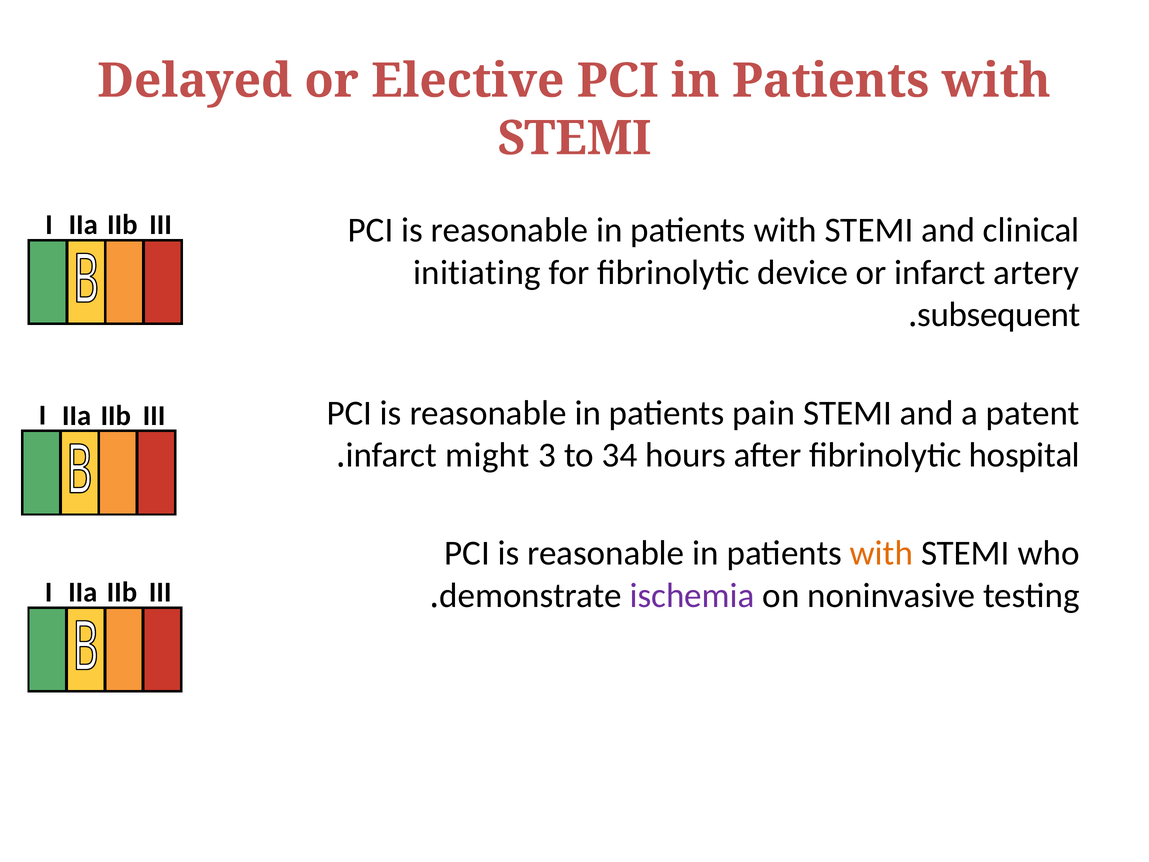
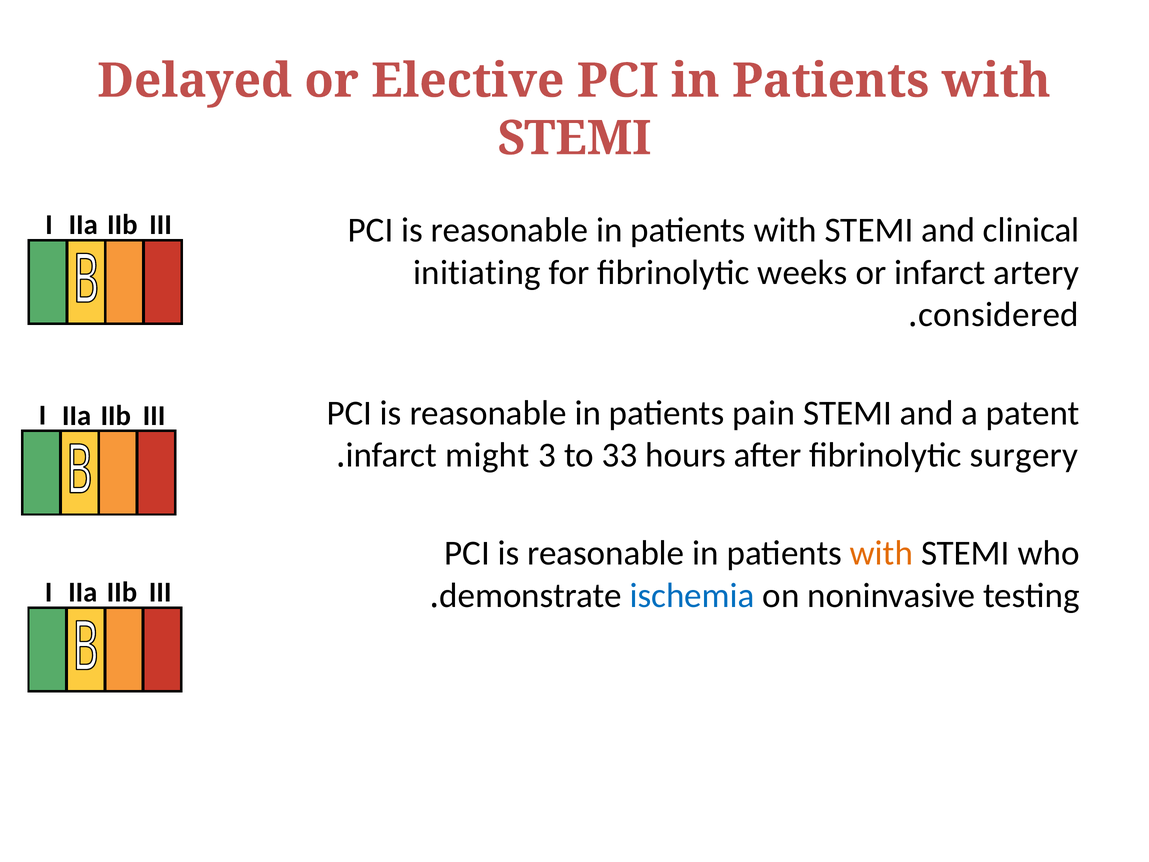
device: device -> weeks
subsequent: subsequent -> considered
34: 34 -> 33
hospital: hospital -> surgery
ischemia colour: purple -> blue
